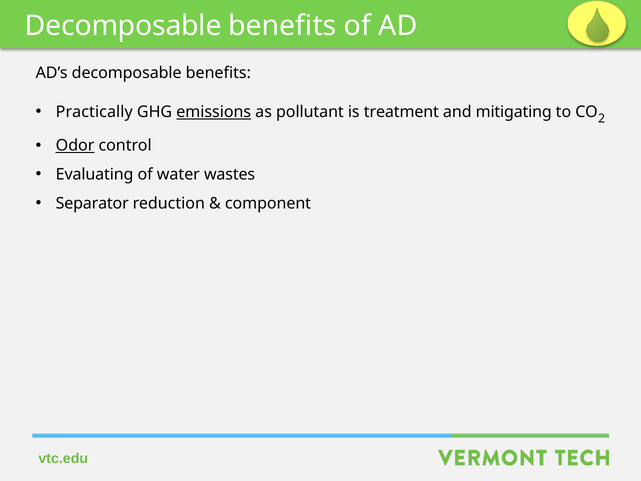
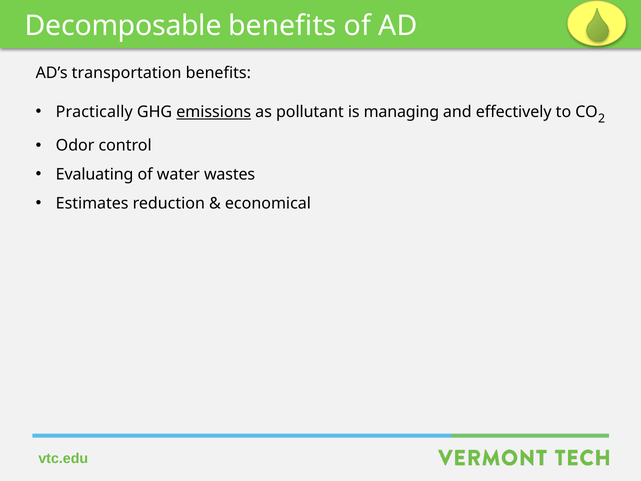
AD’s decomposable: decomposable -> transportation
treatment: treatment -> managing
mitigating: mitigating -> effectively
Odor underline: present -> none
Separator: Separator -> Estimates
component: component -> economical
